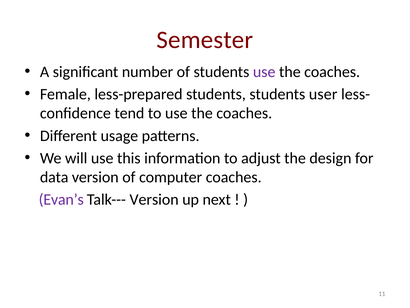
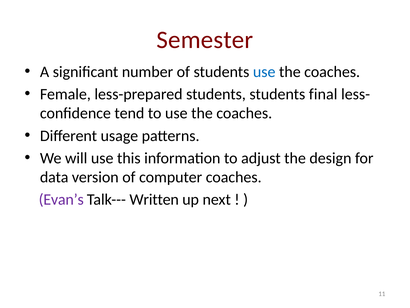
use at (264, 72) colour: purple -> blue
user: user -> final
Talk--- Version: Version -> Written
